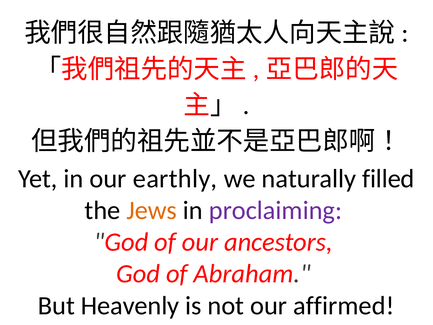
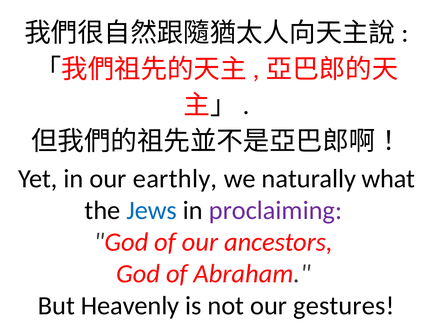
filled: filled -> what
Jews colour: orange -> blue
affirmed: affirmed -> gestures
